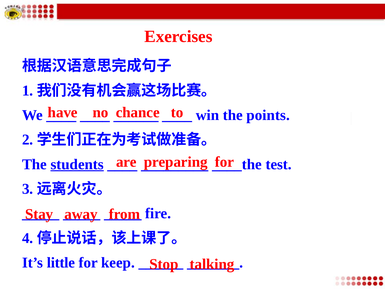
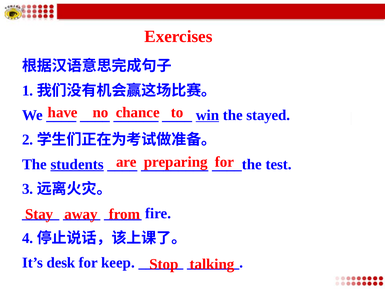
win underline: none -> present
points: points -> stayed
little: little -> desk
